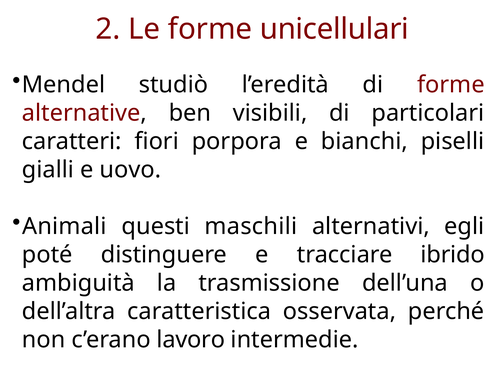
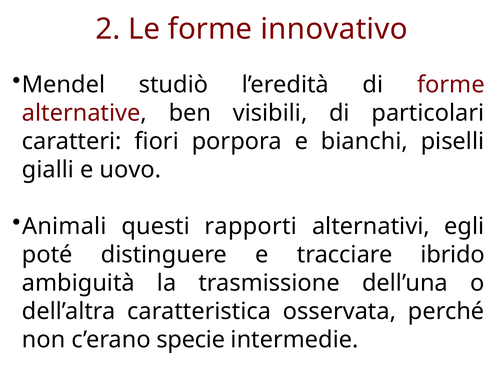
unicellulari: unicellulari -> innovativo
maschili: maschili -> rapporti
lavoro: lavoro -> specie
